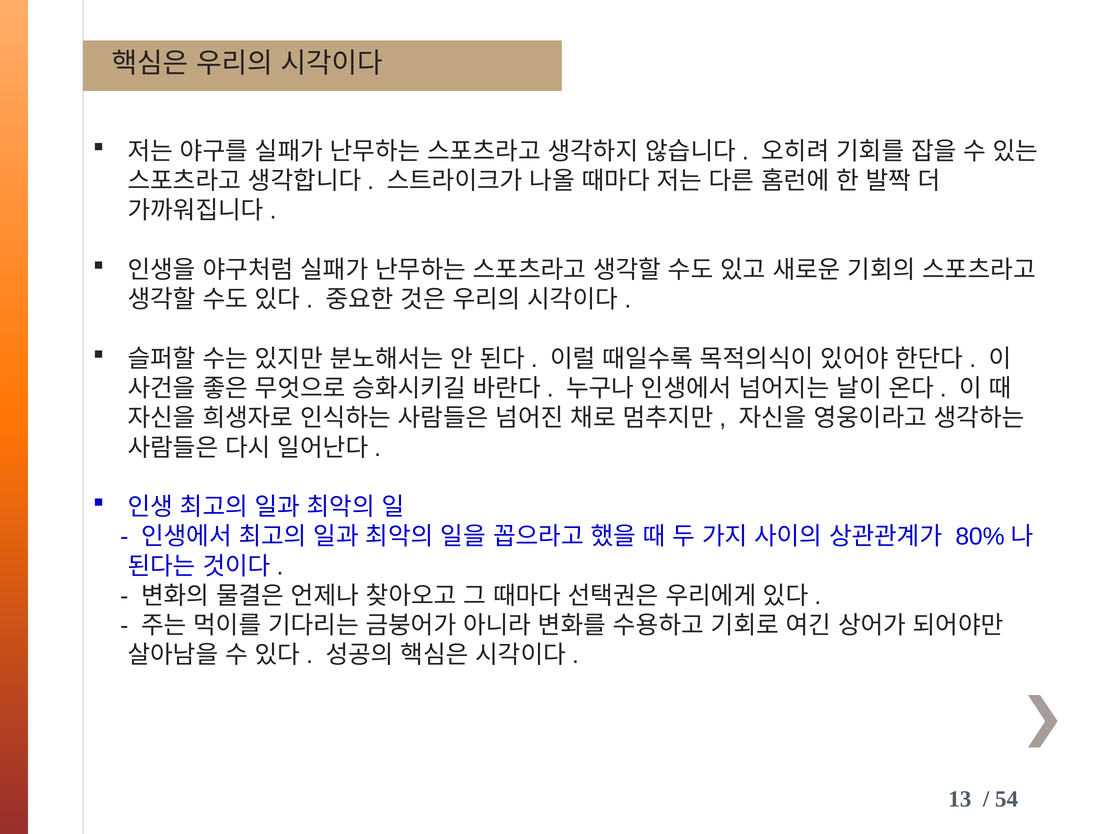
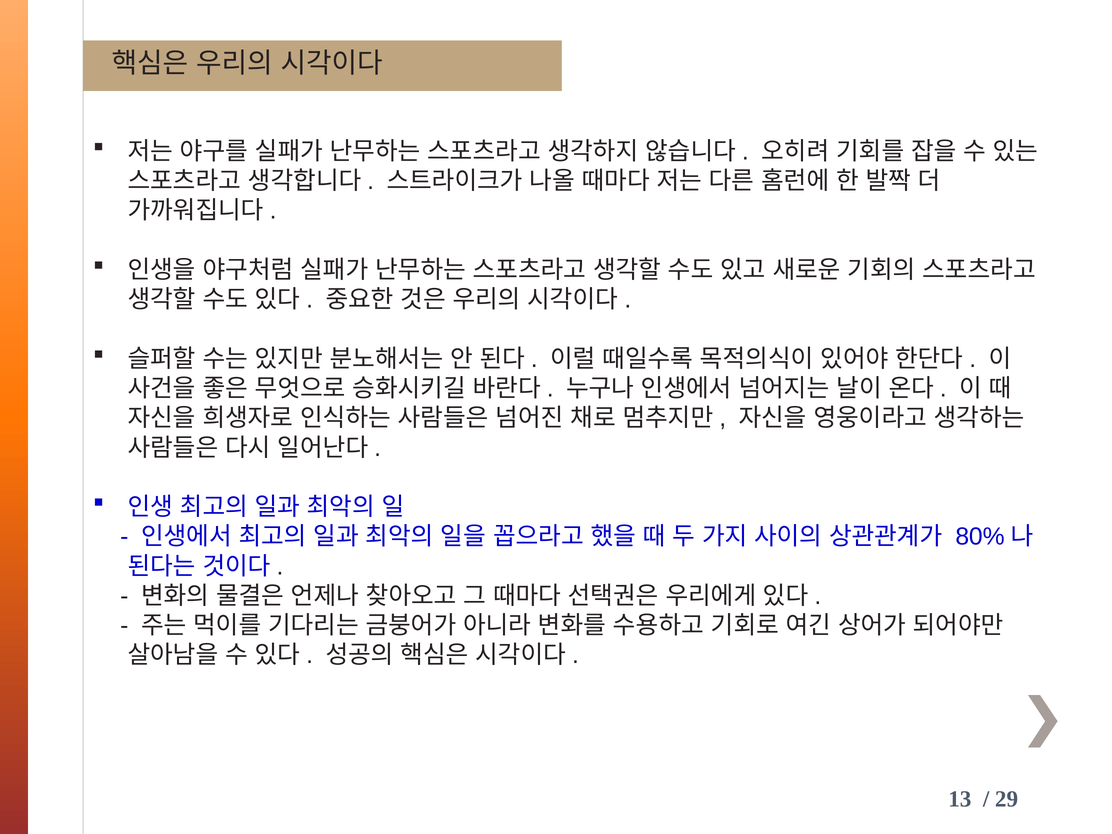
54: 54 -> 29
